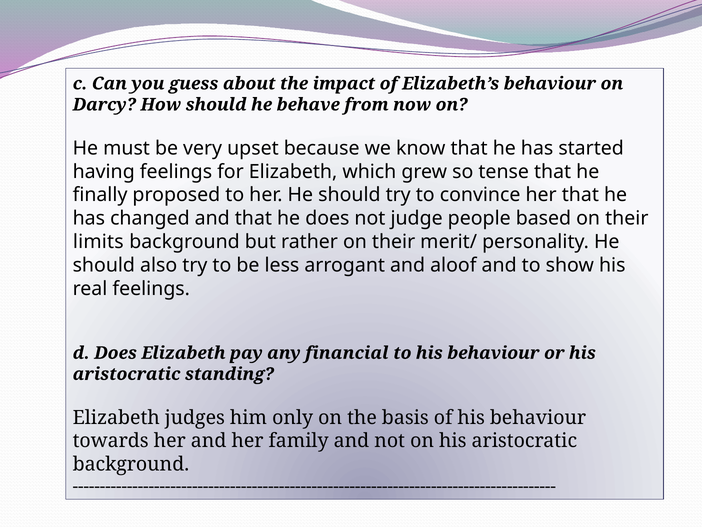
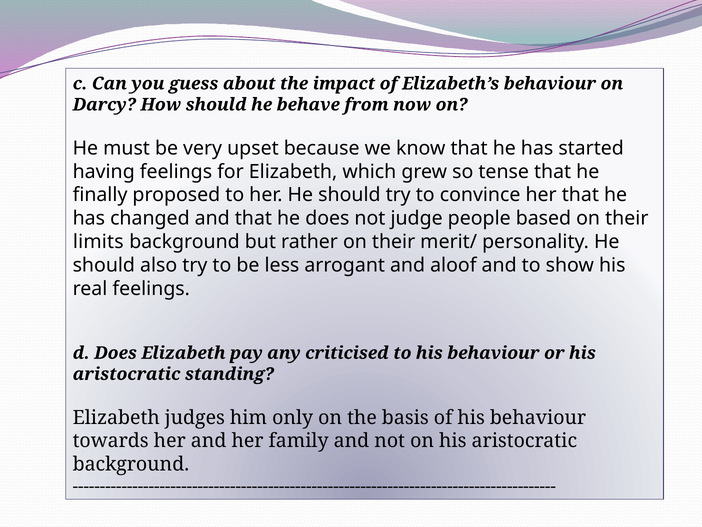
financial: financial -> criticised
